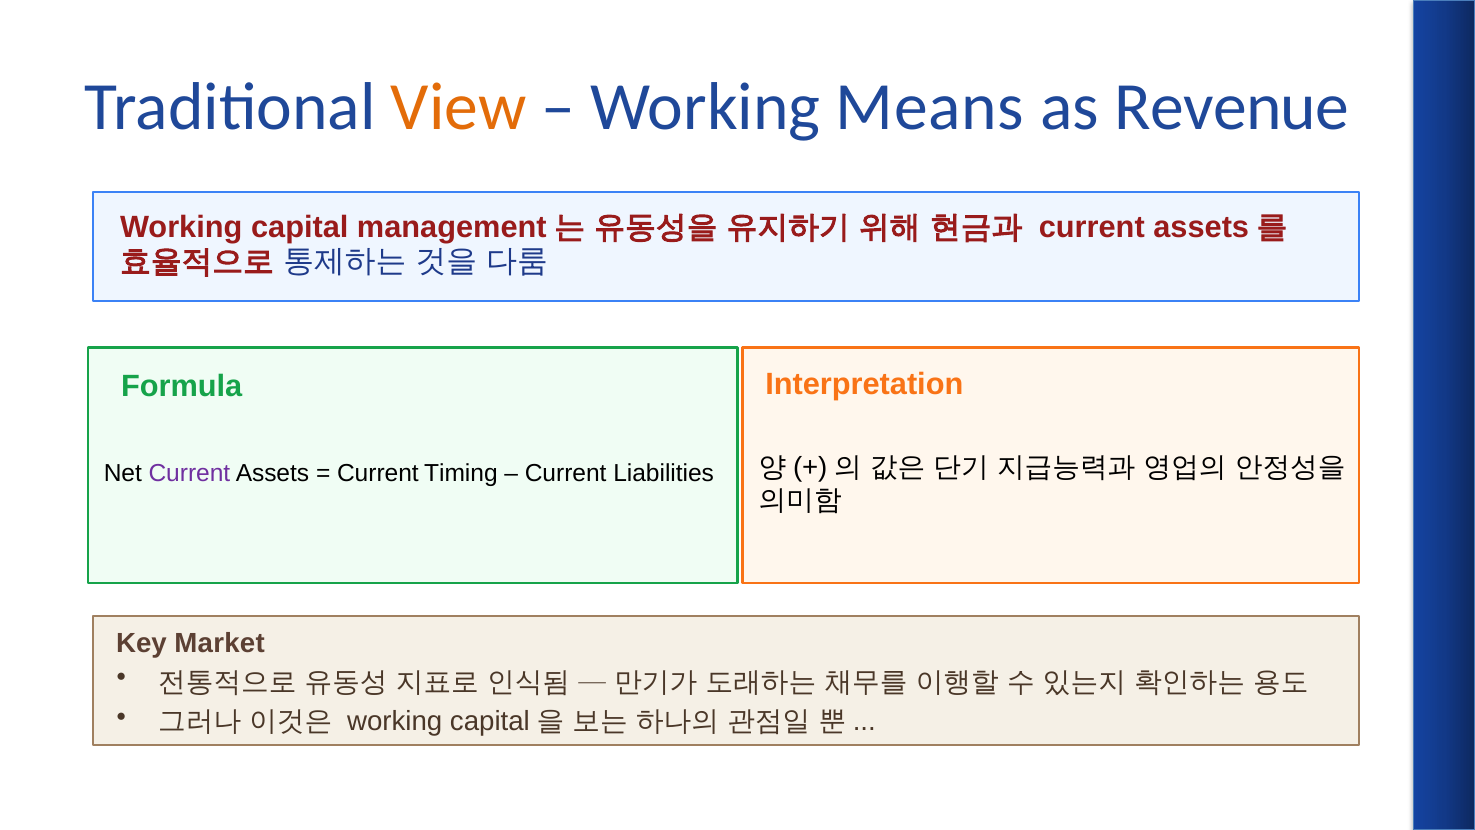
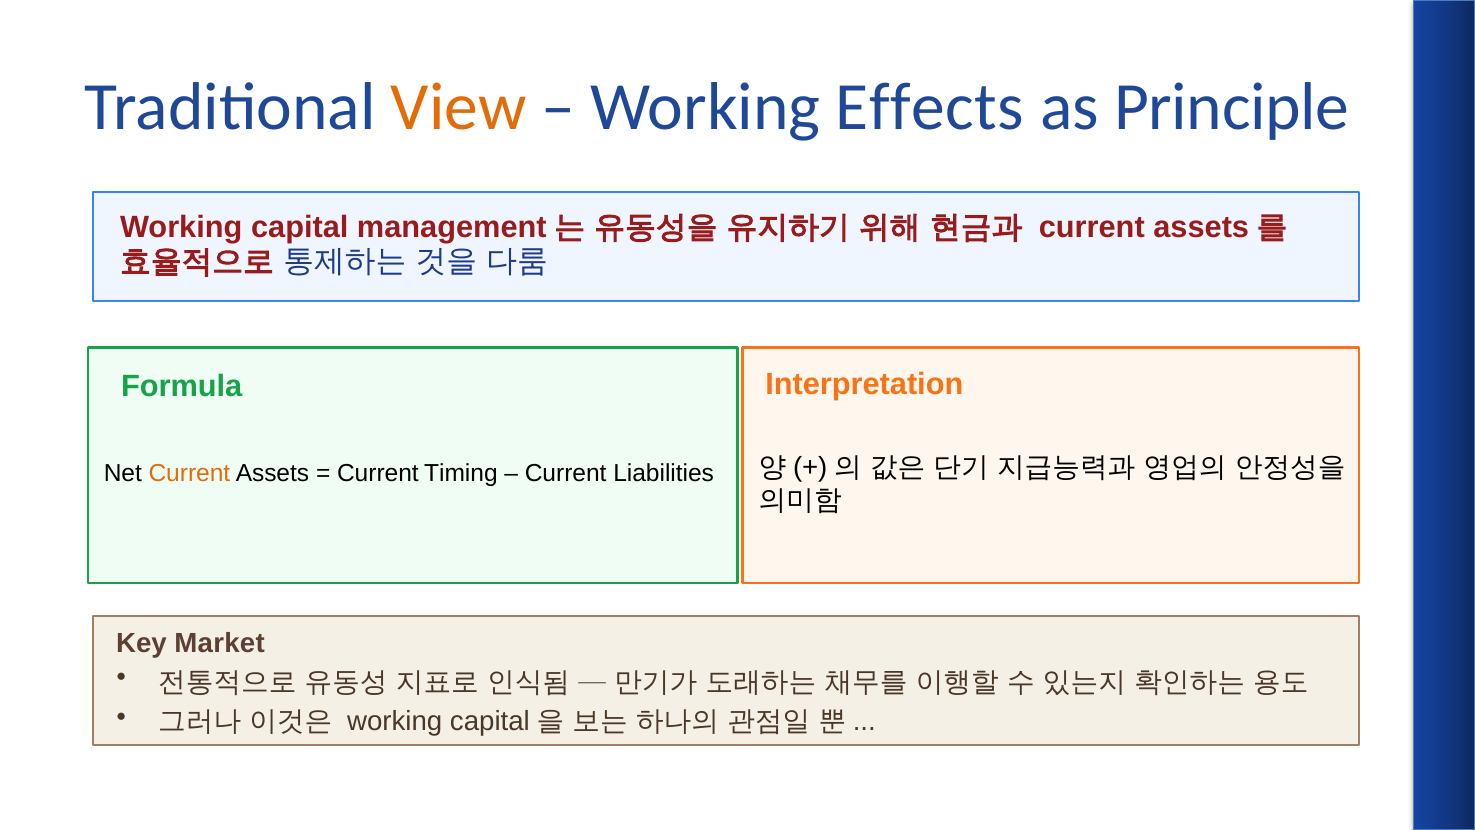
Means: Means -> Effects
Revenue: Revenue -> Principle
Current at (189, 473) colour: purple -> orange
